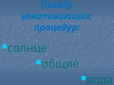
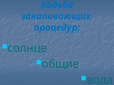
Погоду: Погоду -> Ходьба
